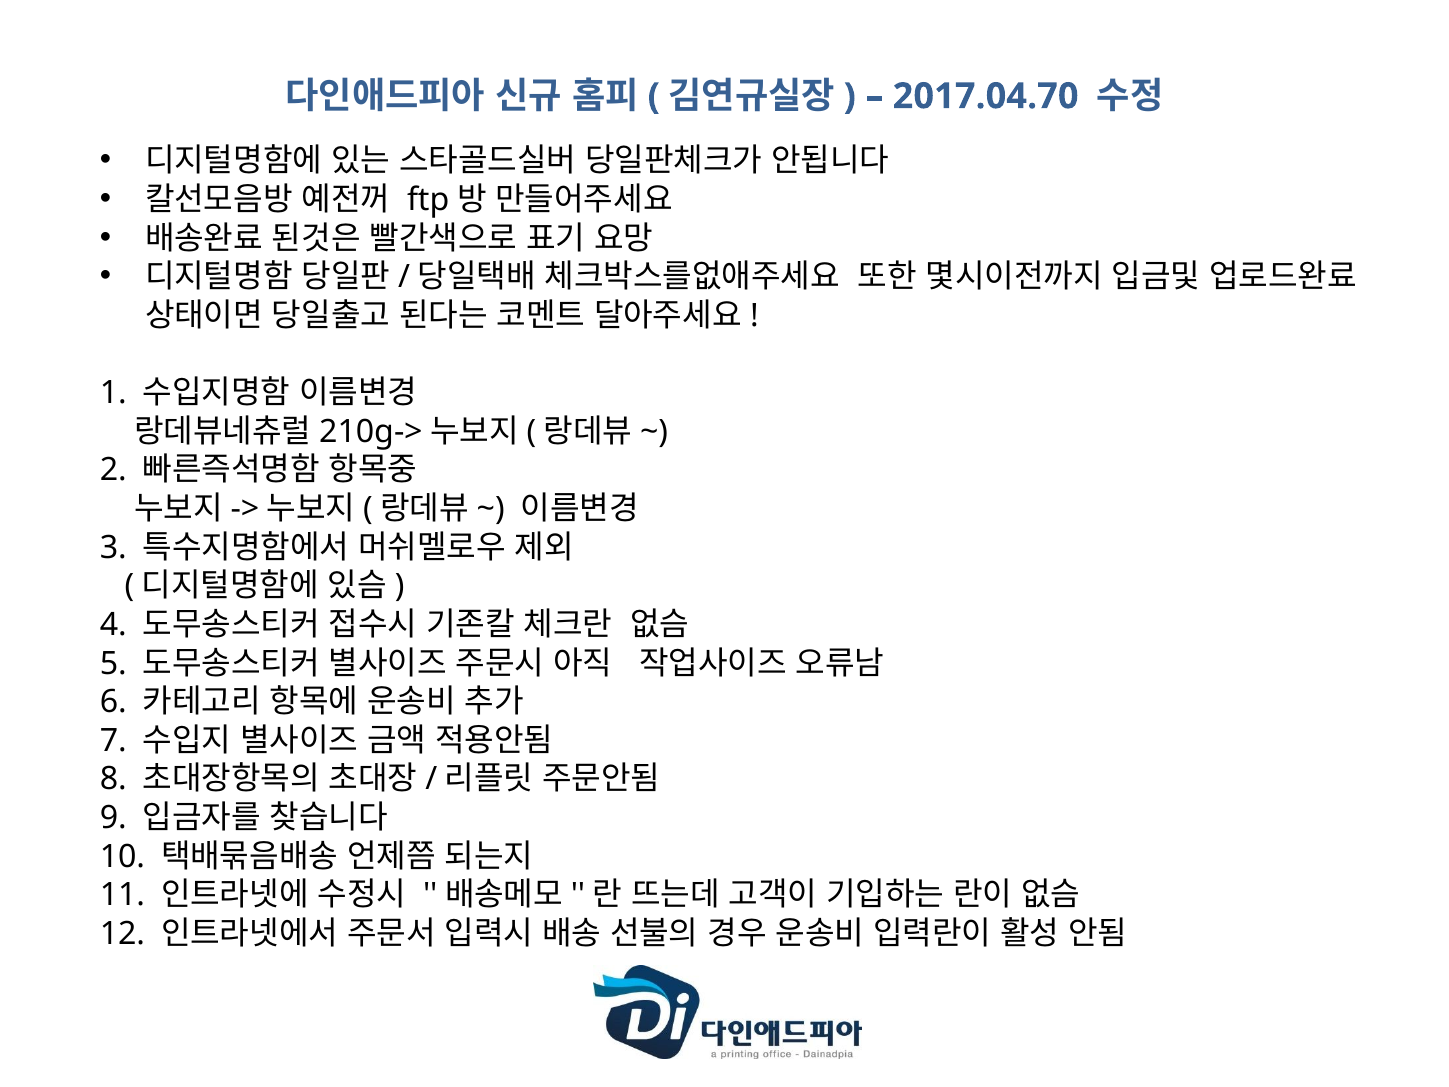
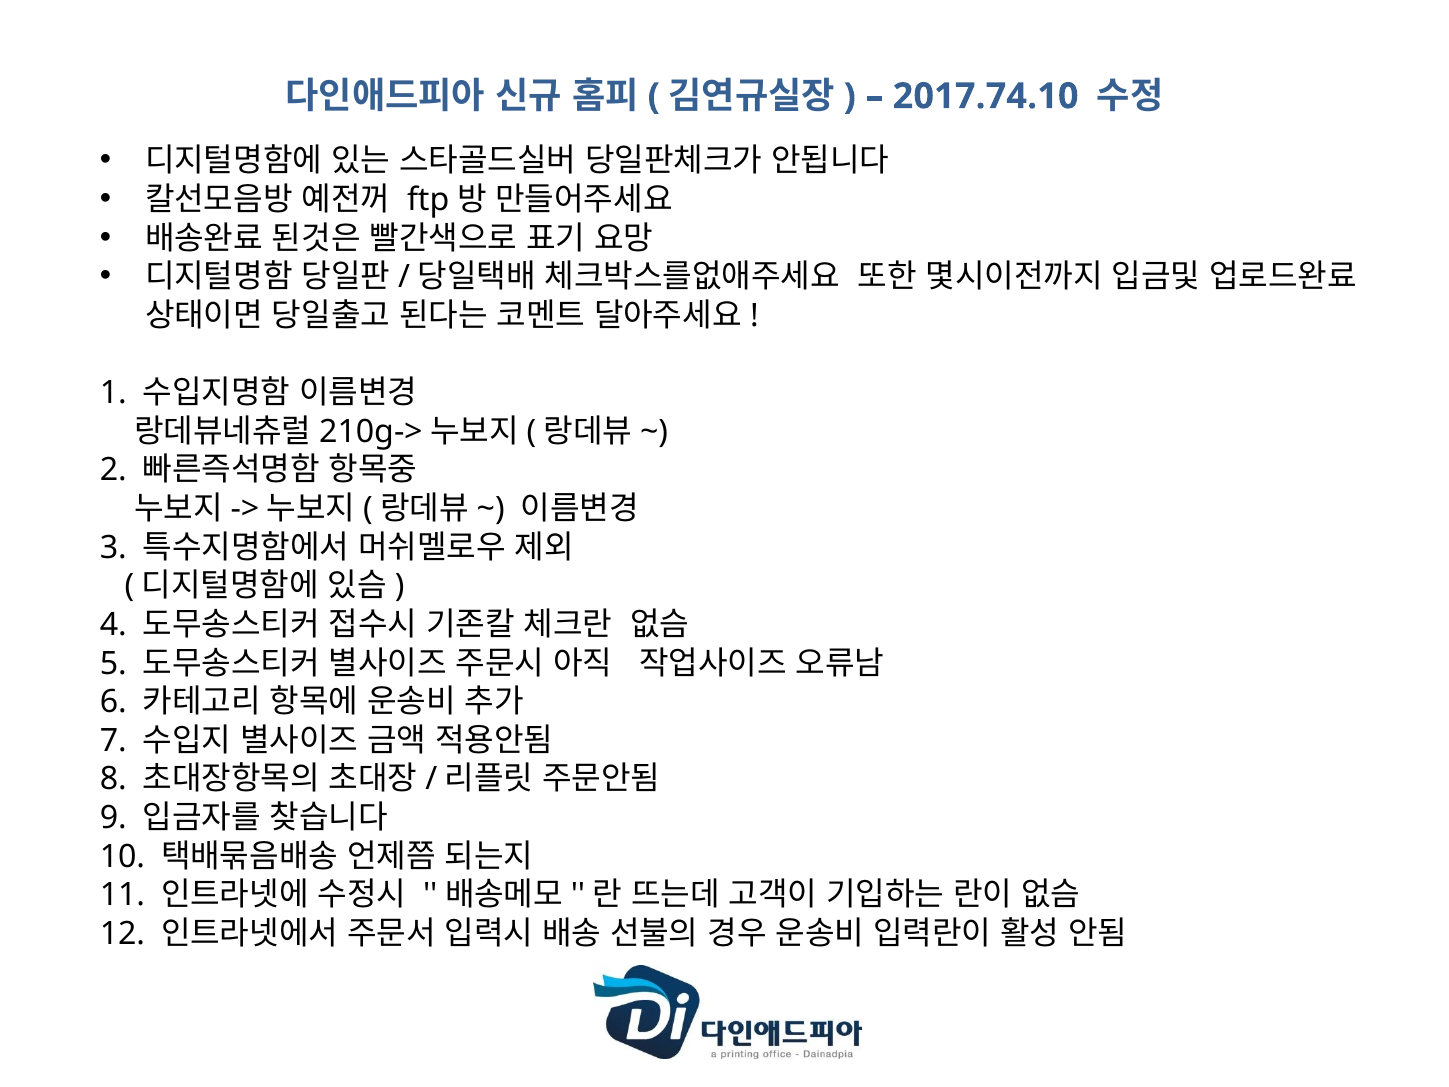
2017.04.70: 2017.04.70 -> 2017.74.10
